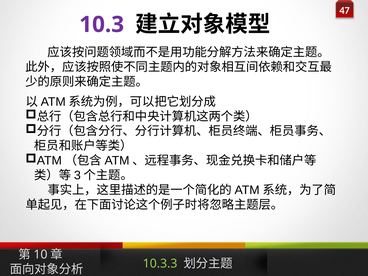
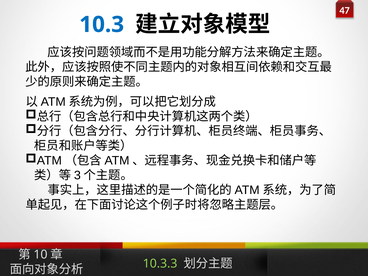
10.3 colour: purple -> blue
